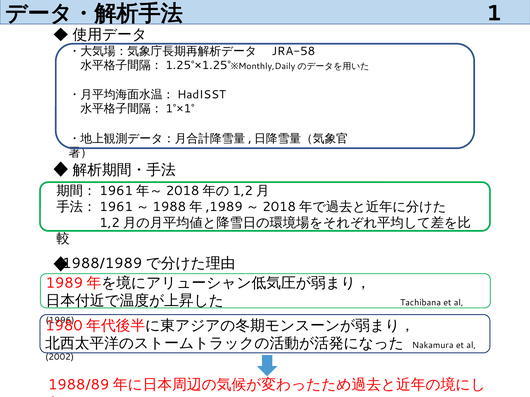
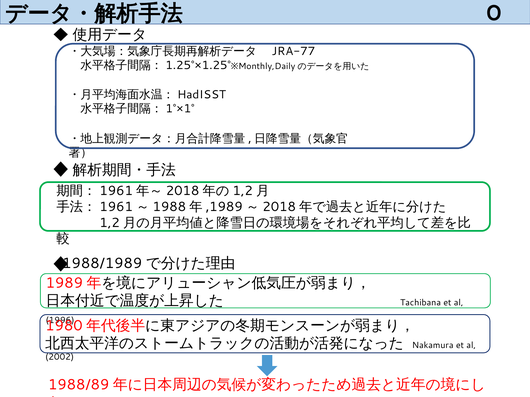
1: 1 -> 0
JRA-58: JRA-58 -> JRA-77
